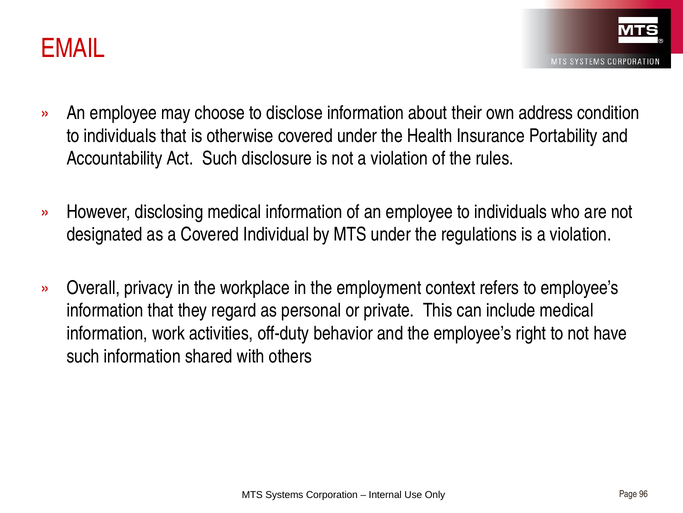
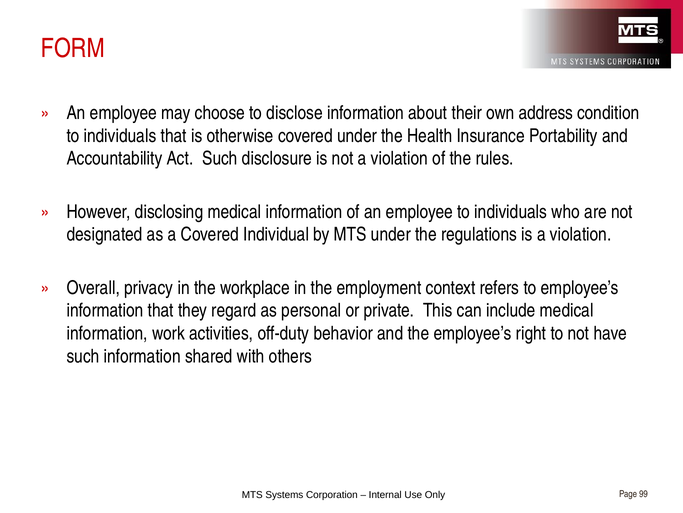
EMAIL: EMAIL -> FORM
96: 96 -> 99
